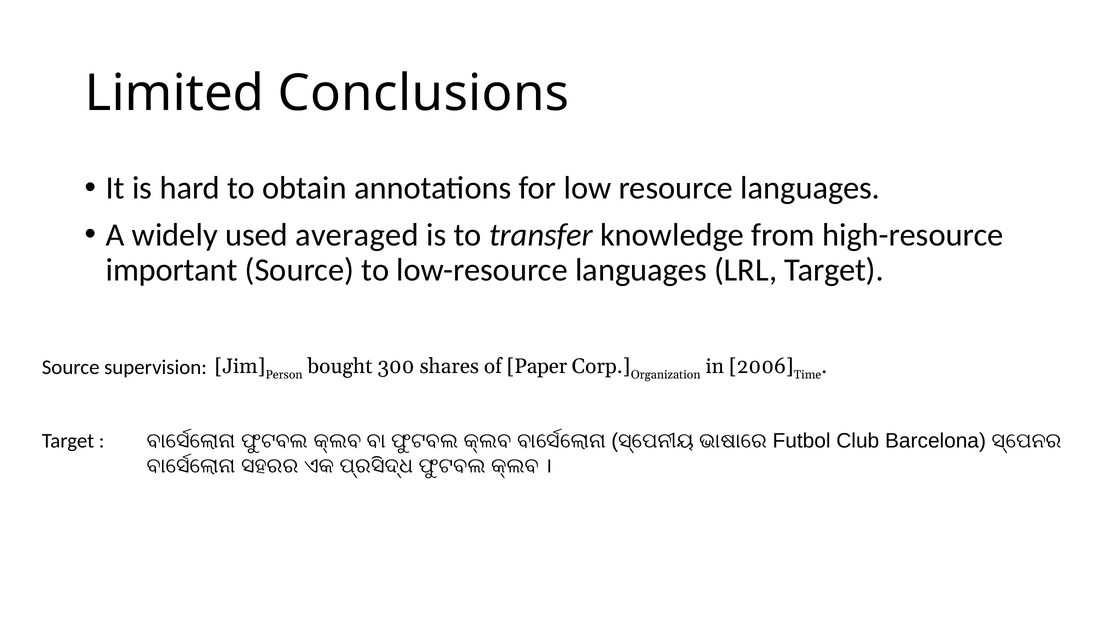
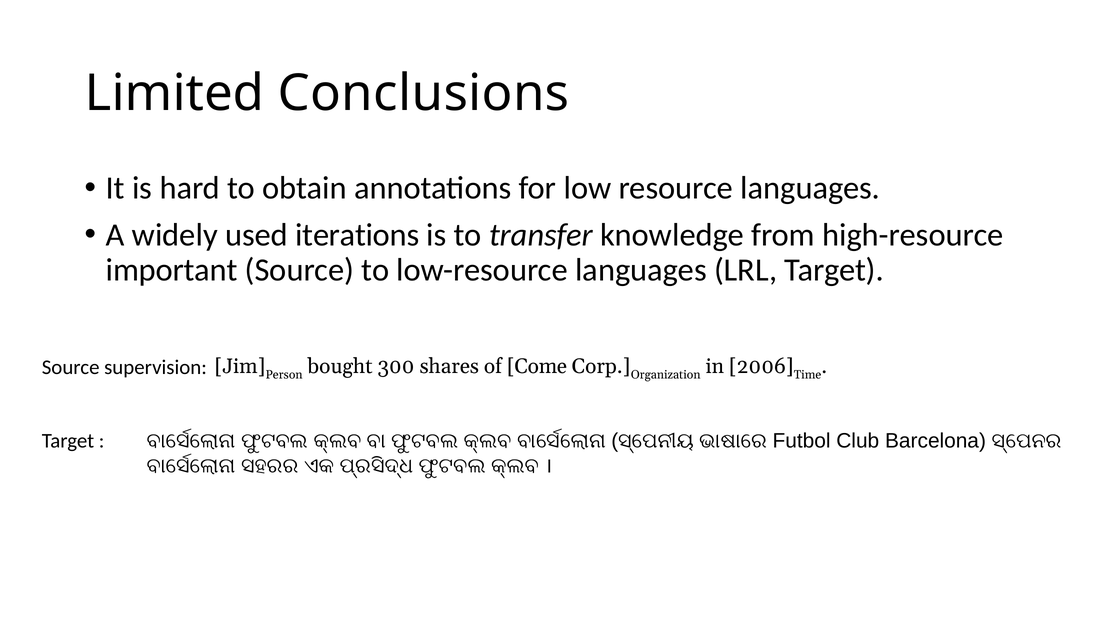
averaged: averaged -> iterations
Paper: Paper -> Come
